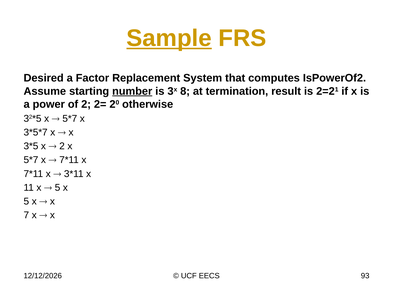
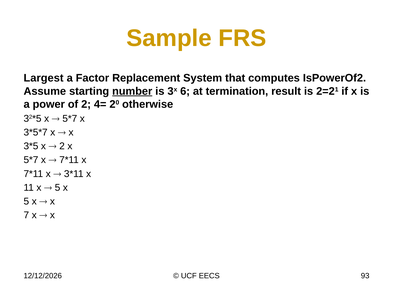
Sample underline: present -> none
Desired: Desired -> Largest
8: 8 -> 6
2=: 2= -> 4=
